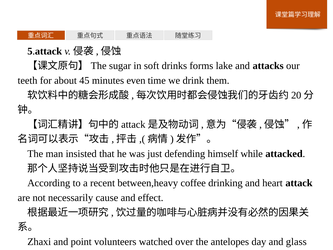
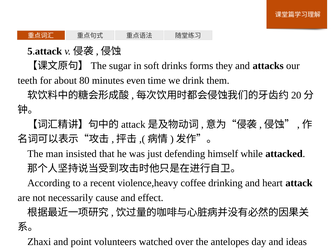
lake: lake -> they
45: 45 -> 80
between,heavy: between,heavy -> violence,heavy
glass: glass -> ideas
